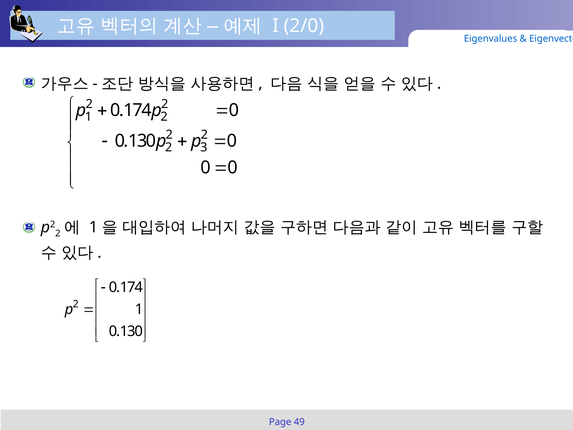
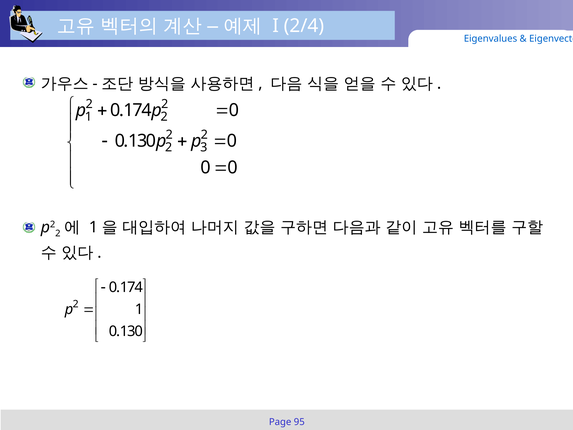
2/0: 2/0 -> 2/4
49: 49 -> 95
